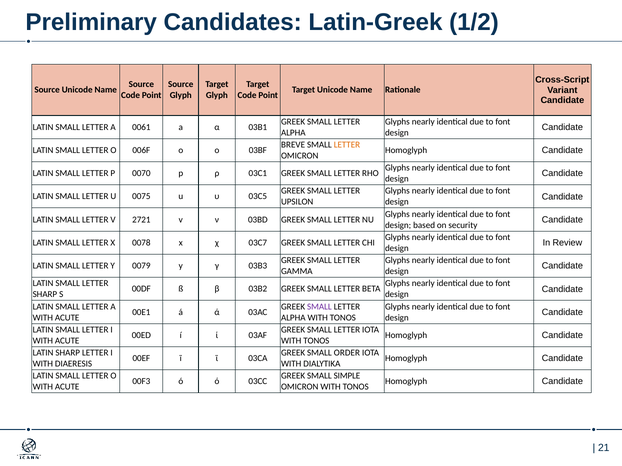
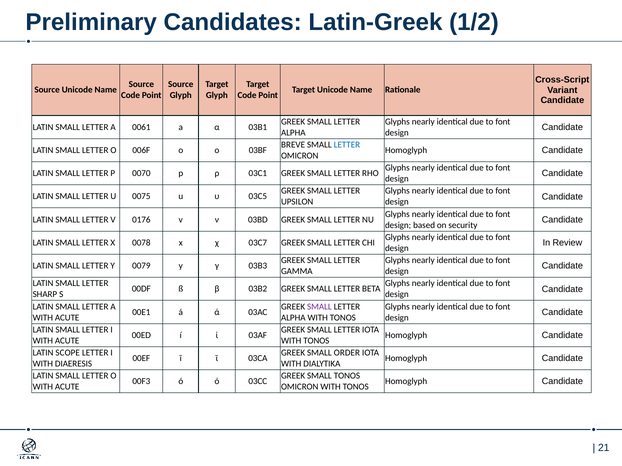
LETTER at (347, 145) colour: orange -> blue
2721: 2721 -> 0176
LATIN SHARP: SHARP -> SCOPE
SMALL SIMPLE: SIMPLE -> TONOS
